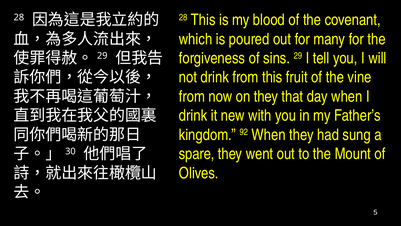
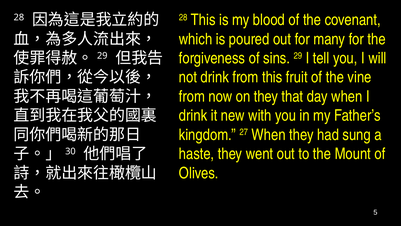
92: 92 -> 27
spare: spare -> haste
